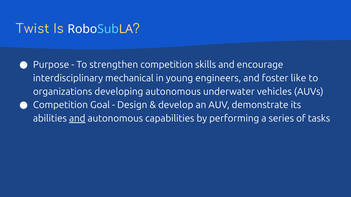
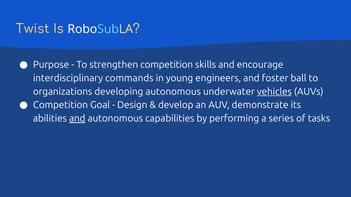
mechanical: mechanical -> commands
like: like -> ball
vehicles underline: none -> present
